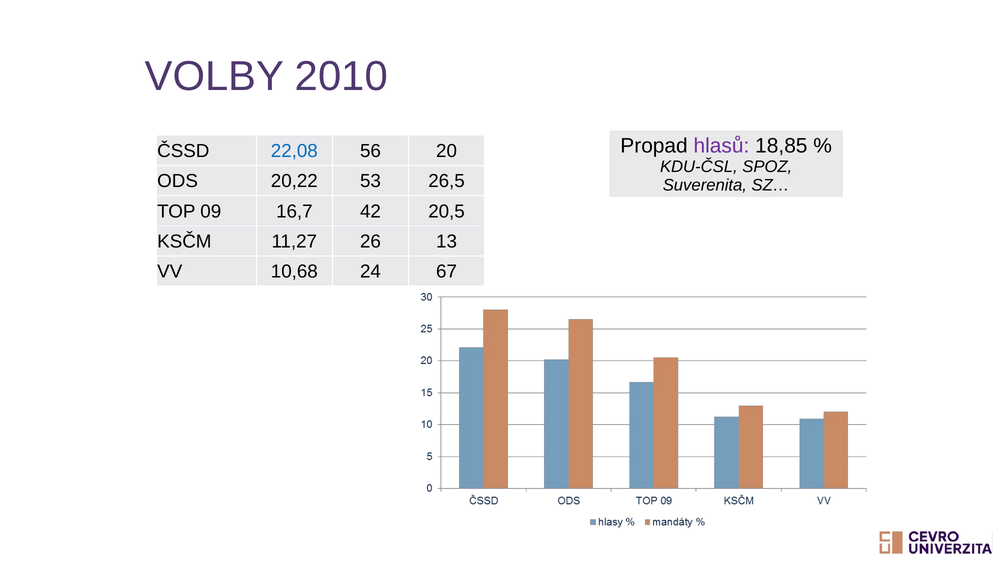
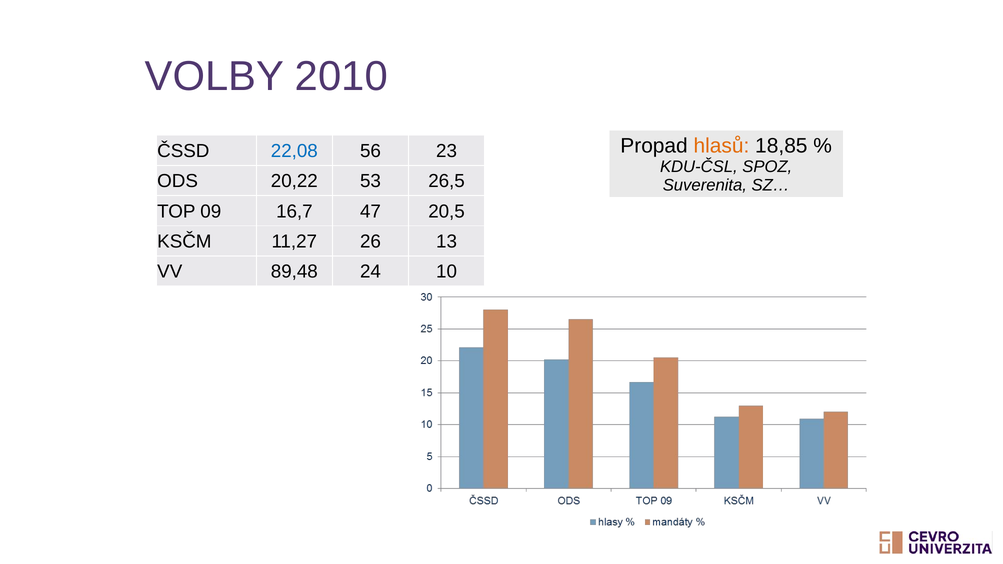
hlasů colour: purple -> orange
20: 20 -> 23
42: 42 -> 47
10,68: 10,68 -> 89,48
67: 67 -> 10
